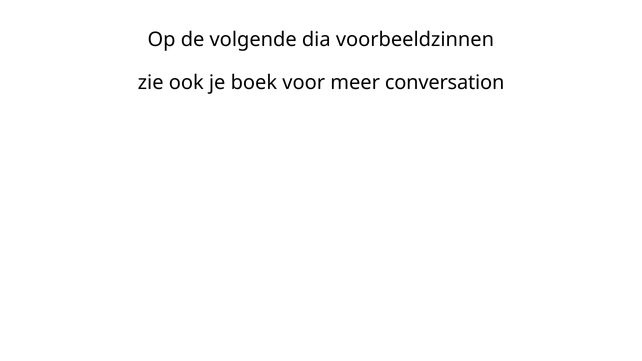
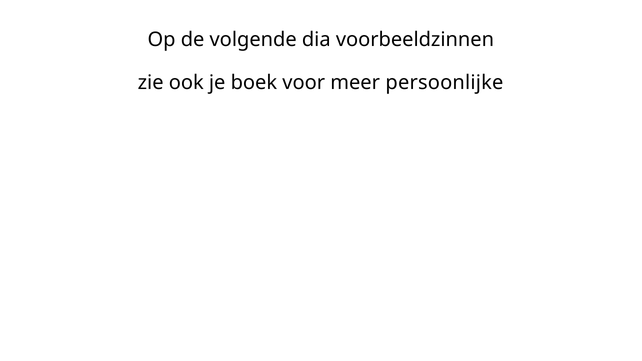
conversation: conversation -> persoonlijke
